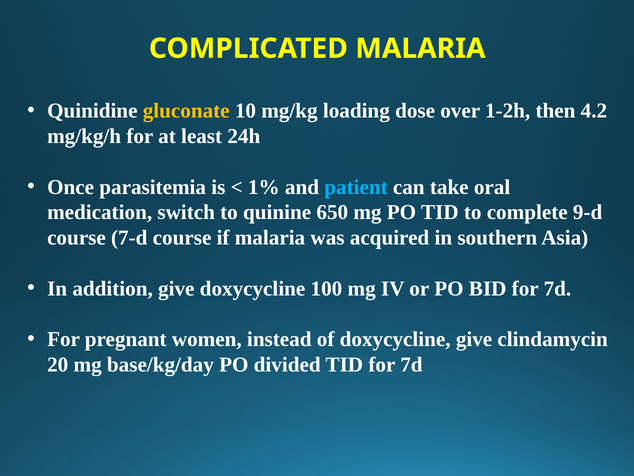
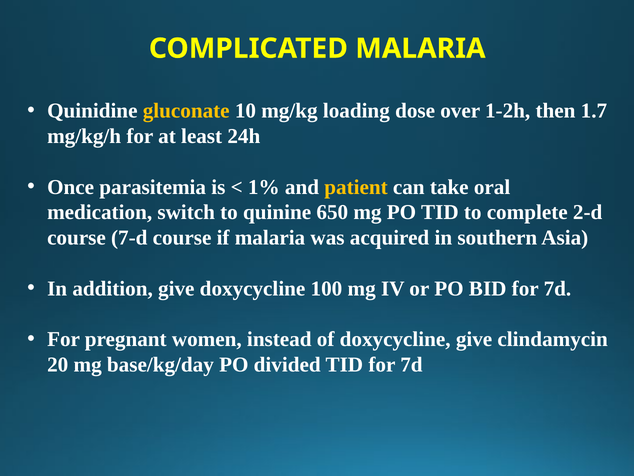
4.2: 4.2 -> 1.7
patient colour: light blue -> yellow
9-d: 9-d -> 2-d
